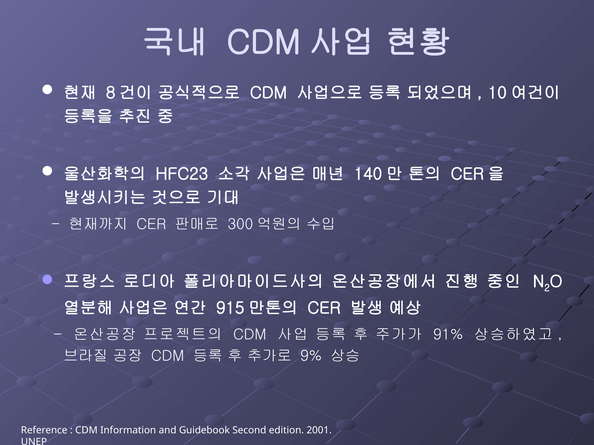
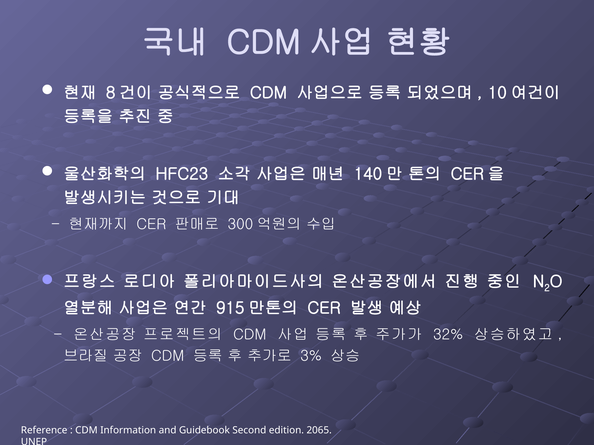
91%: 91% -> 32%
9%: 9% -> 3%
2001: 2001 -> 2065
